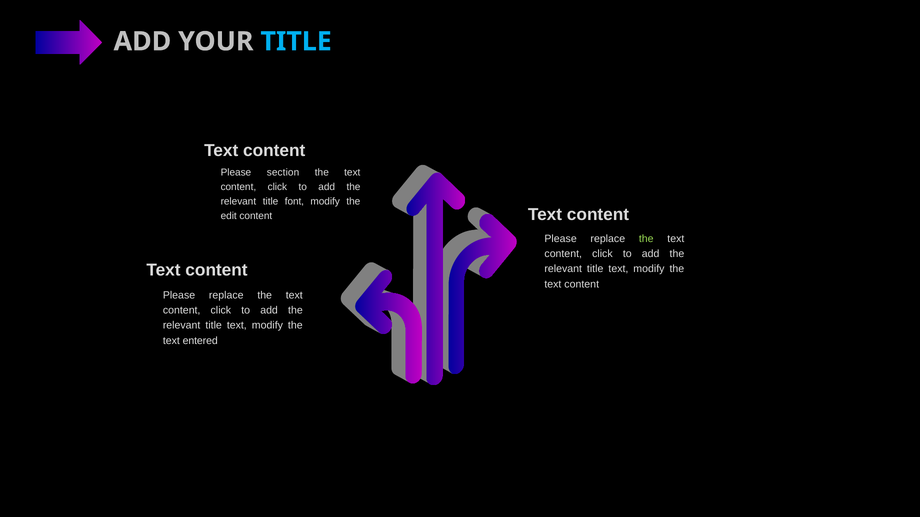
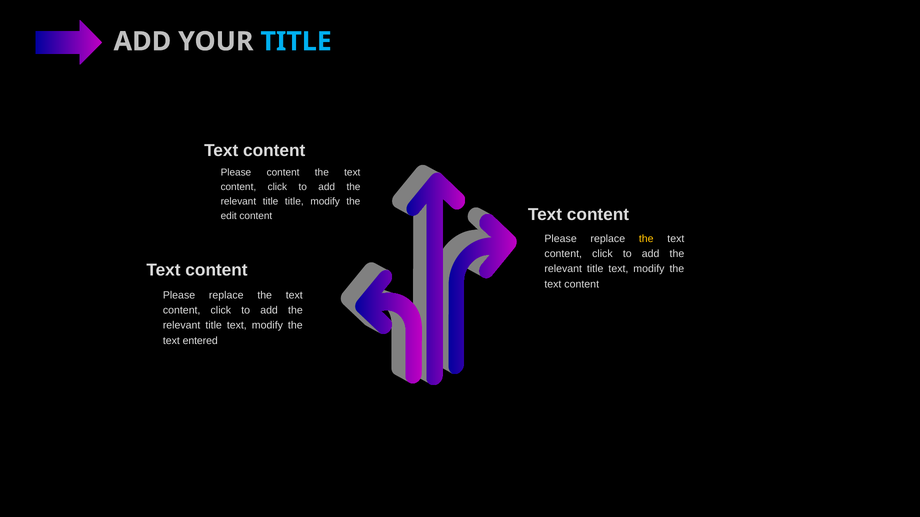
Please section: section -> content
title font: font -> title
the at (646, 239) colour: light green -> yellow
